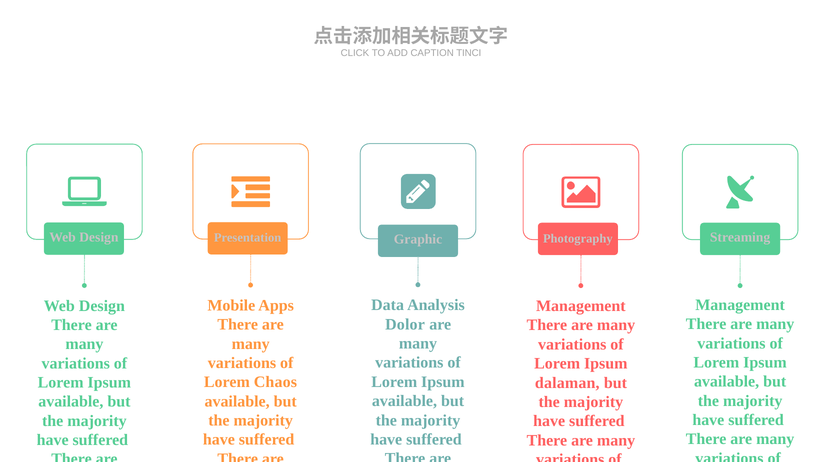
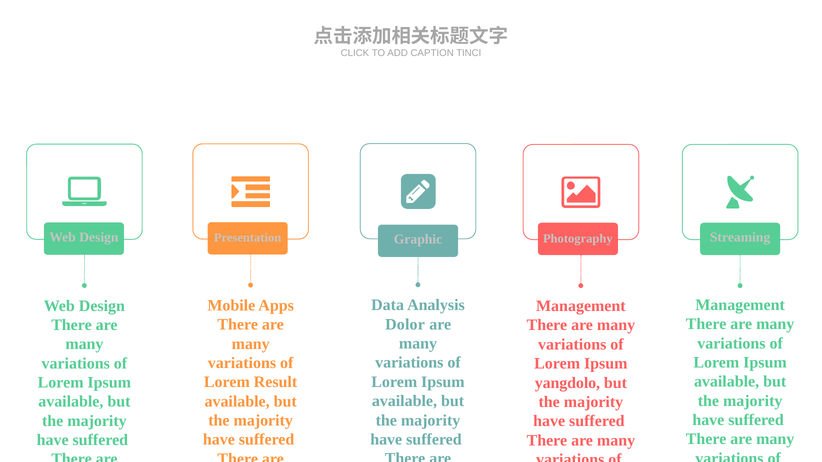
Chaos: Chaos -> Result
dalaman: dalaman -> yangdolo
